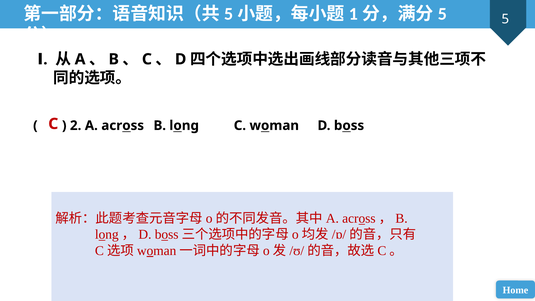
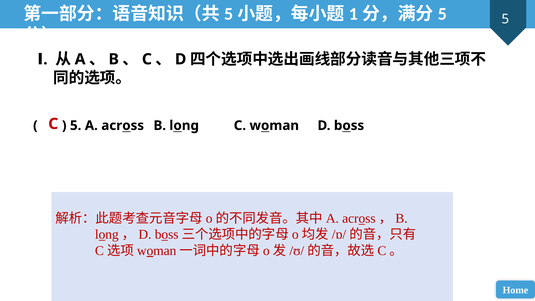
2 at (76, 126): 2 -> 5
